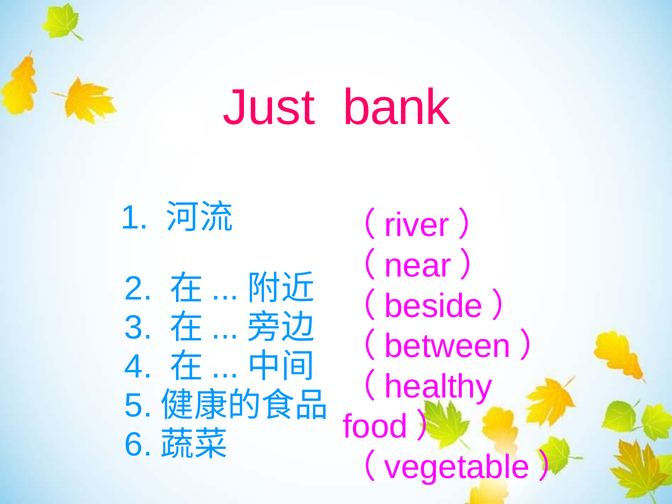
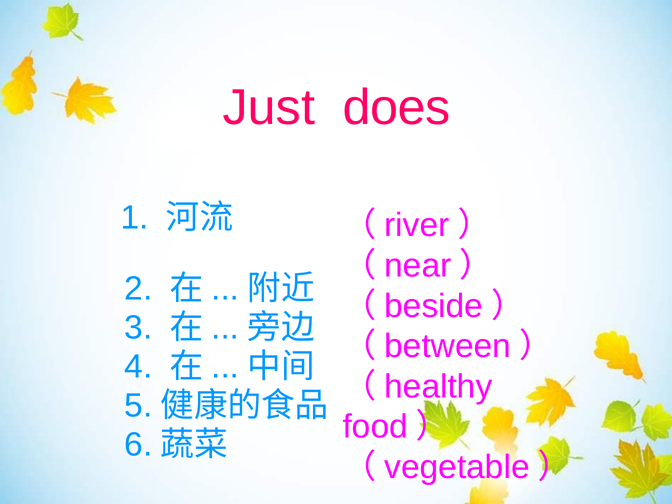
bank: bank -> does
